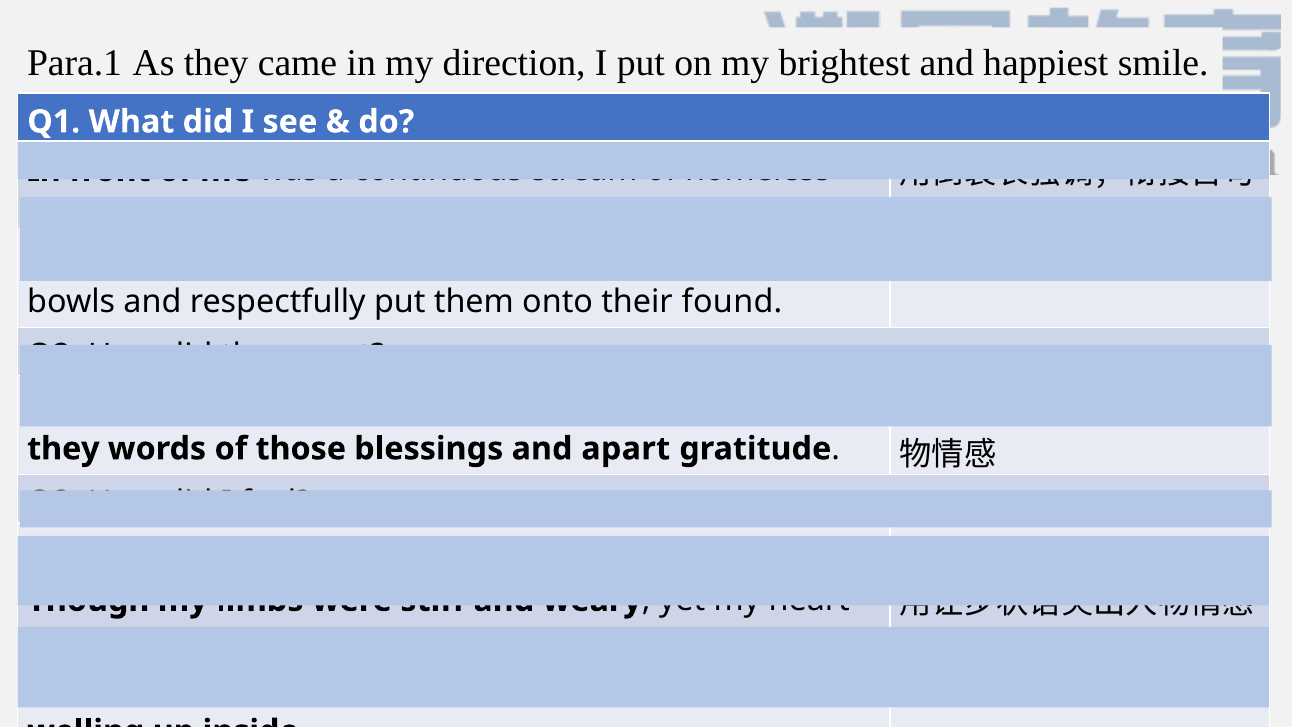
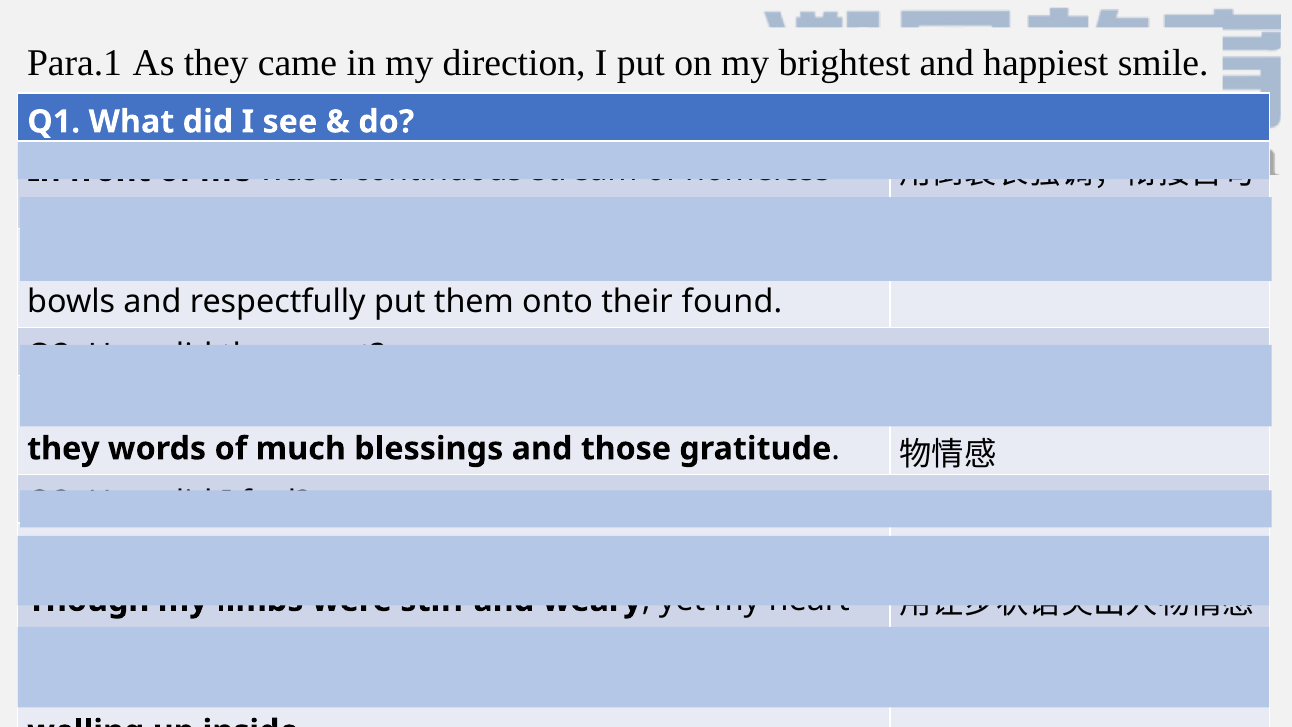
of those: those -> much
and apart: apart -> those
